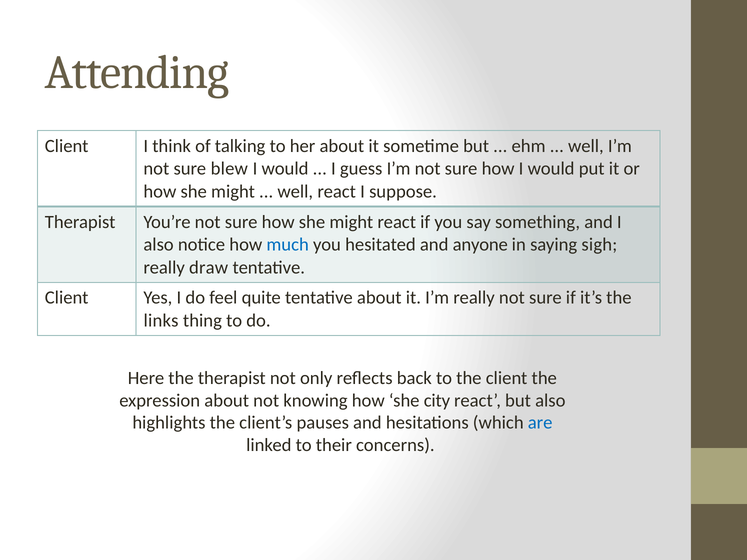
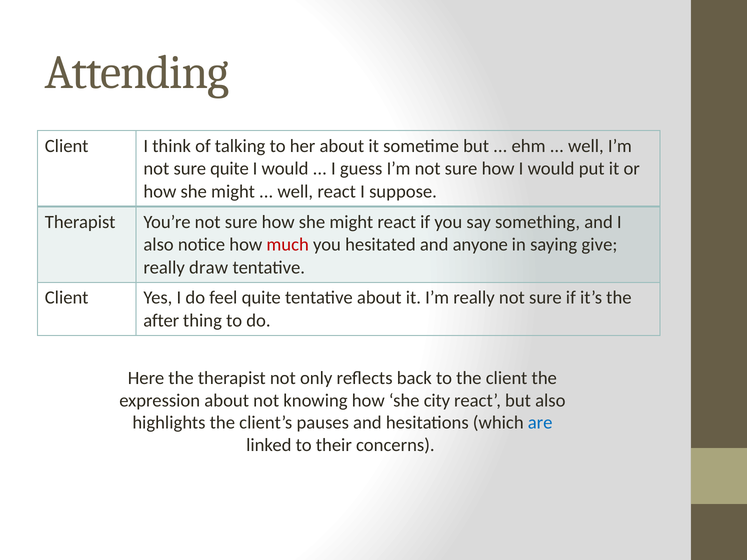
sure blew: blew -> quite
much colour: blue -> red
sigh: sigh -> give
links: links -> after
